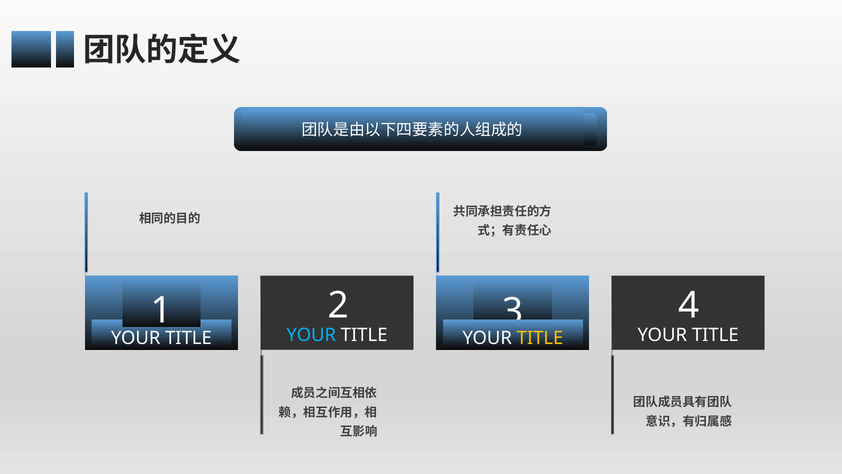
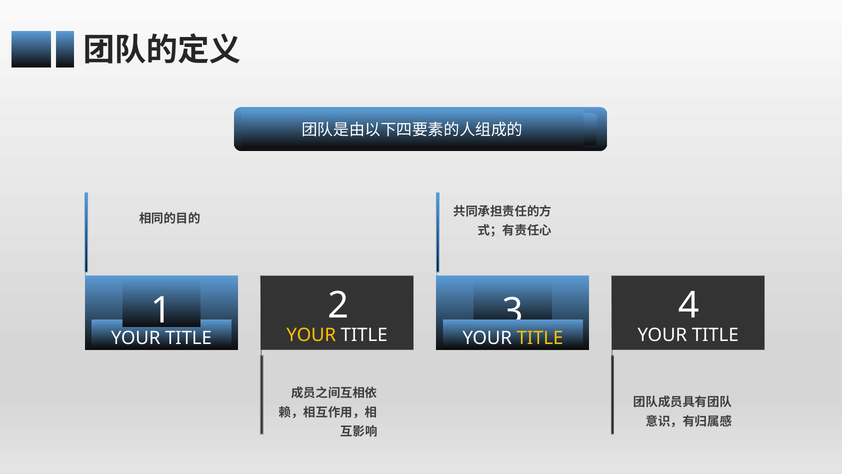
YOUR at (311, 335) colour: light blue -> yellow
